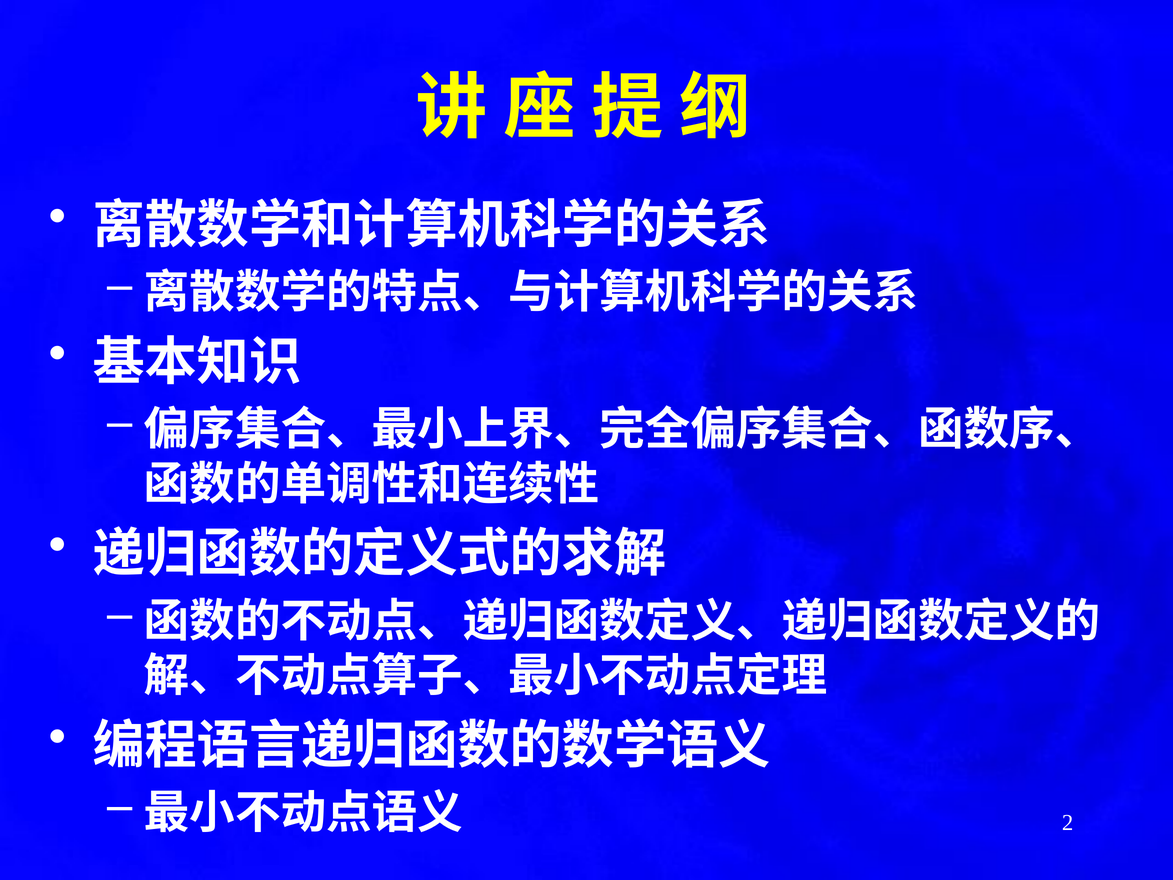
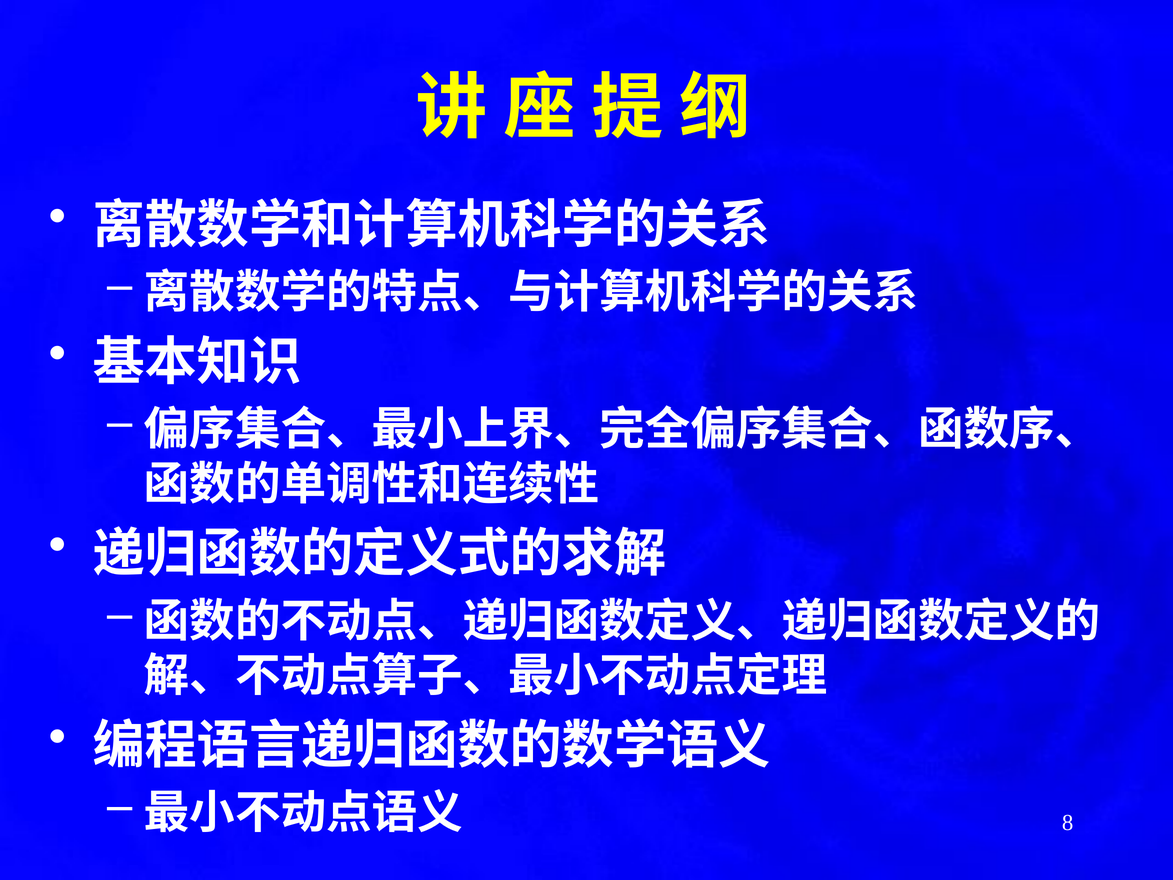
2: 2 -> 8
